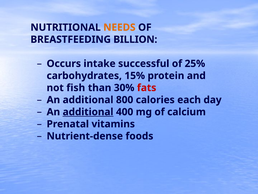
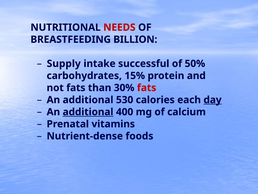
NEEDS colour: orange -> red
Occurs: Occurs -> Supply
25%: 25% -> 50%
not fish: fish -> fats
800: 800 -> 530
day underline: none -> present
